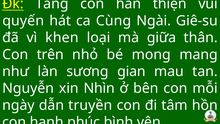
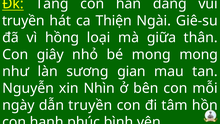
thiện: thiện -> đang
quyến at (23, 21): quyến -> truyền
Cùng: Cùng -> Thiện
khen: khen -> hồng
trên: trên -> giây
mong mang: mang -> mong
